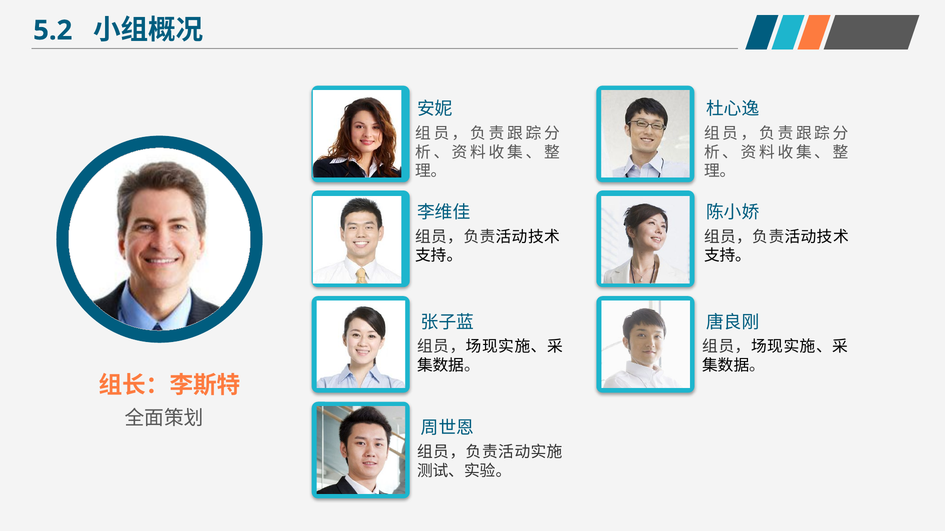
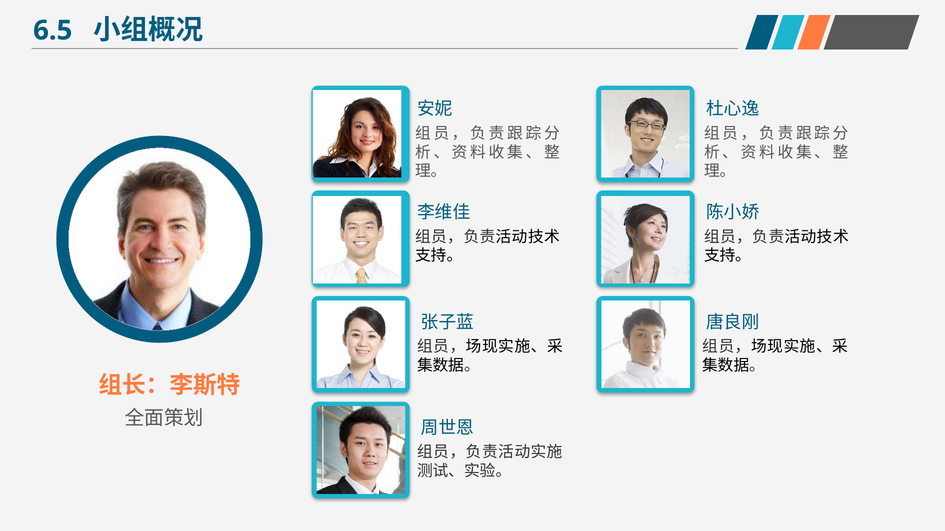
5.2: 5.2 -> 6.5
